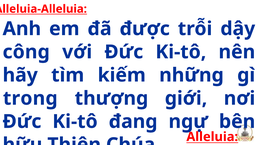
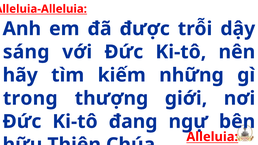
công: công -> sáng
